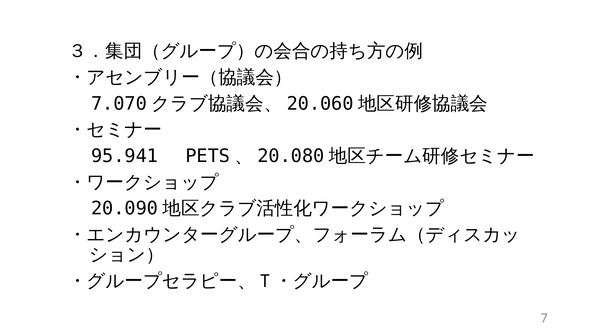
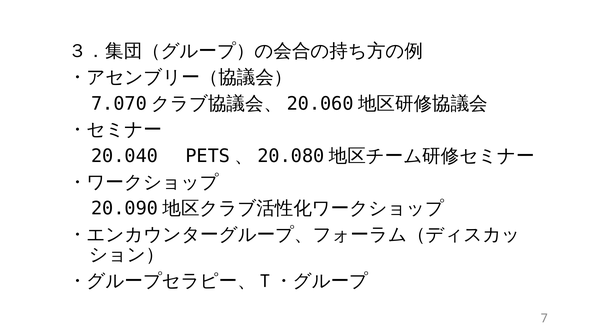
95.941: 95.941 -> 20.040
